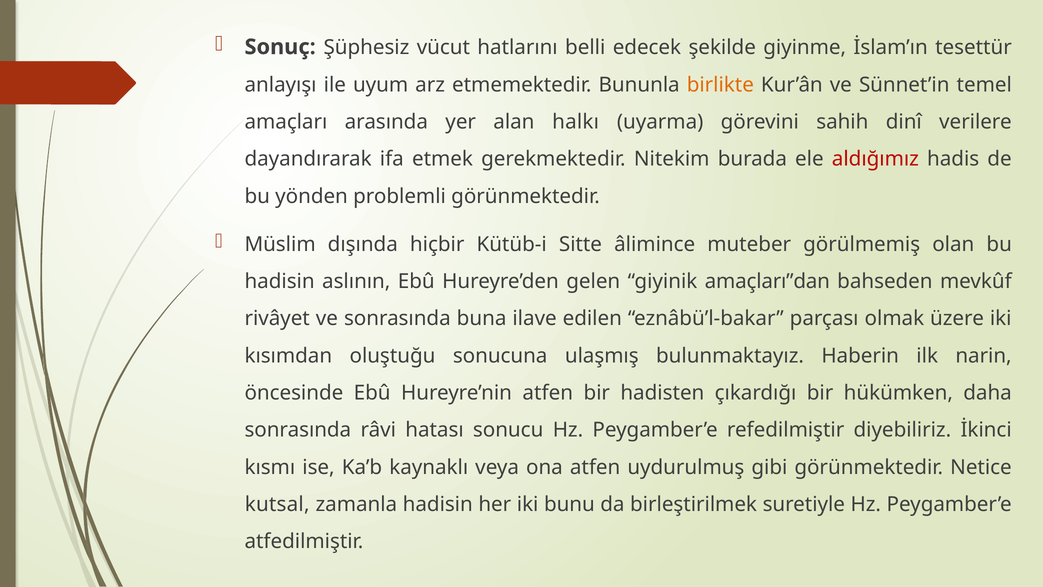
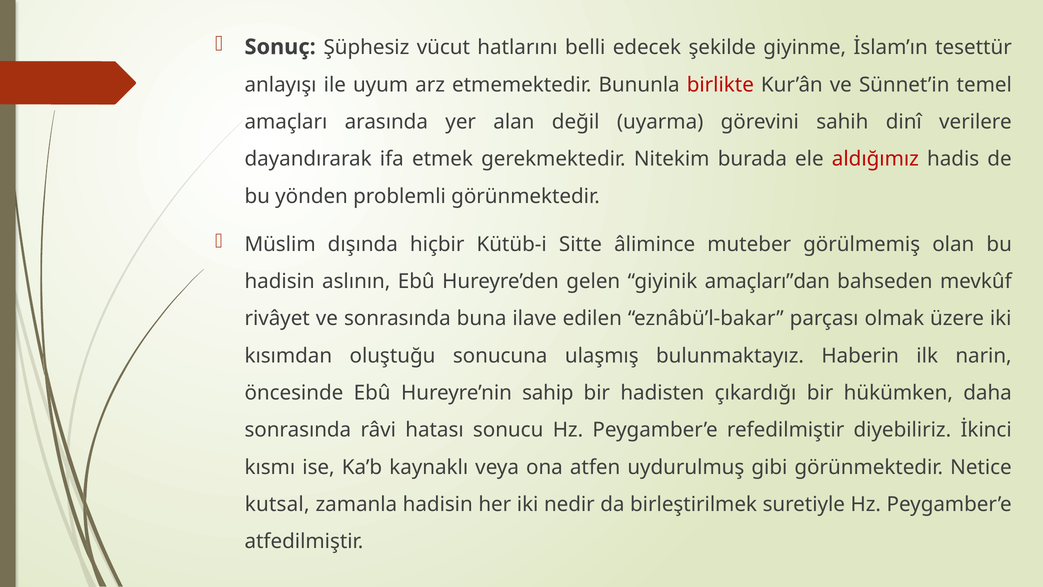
birlikte colour: orange -> red
halkı: halkı -> değil
Hureyre’nin atfen: atfen -> sahip
bunu: bunu -> nedir
